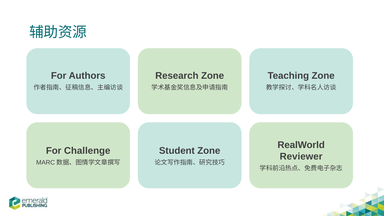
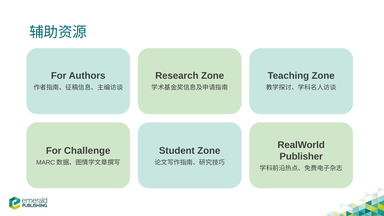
Reviewer: Reviewer -> Publisher
